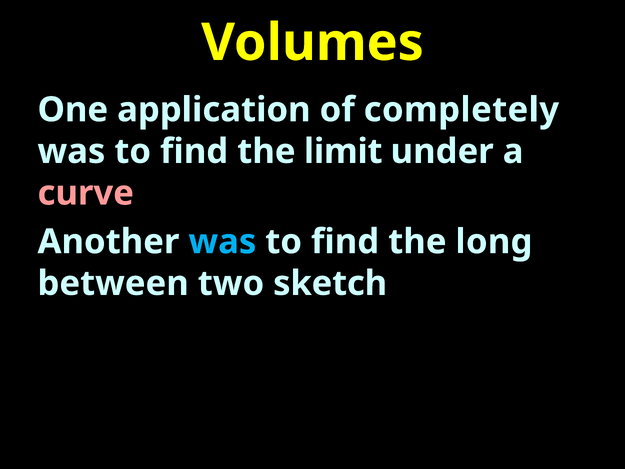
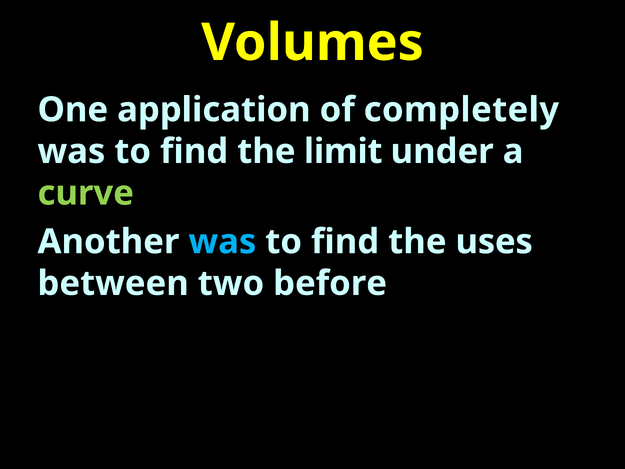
curve colour: pink -> light green
long: long -> uses
sketch: sketch -> before
